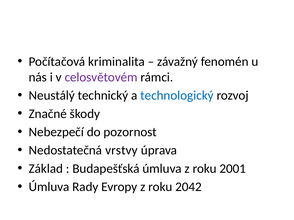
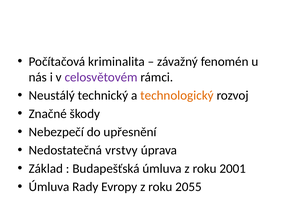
technologický colour: blue -> orange
pozornost: pozornost -> upřesnění
2042: 2042 -> 2055
